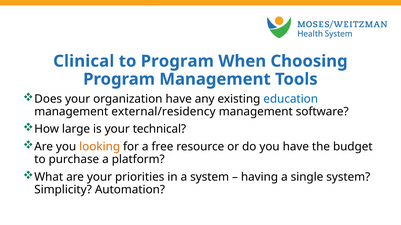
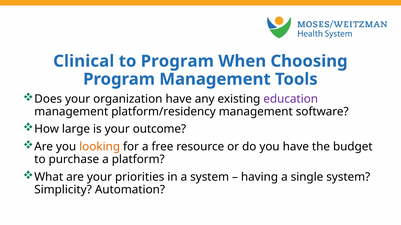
education colour: blue -> purple
external/residency: external/residency -> platform/residency
technical: technical -> outcome
